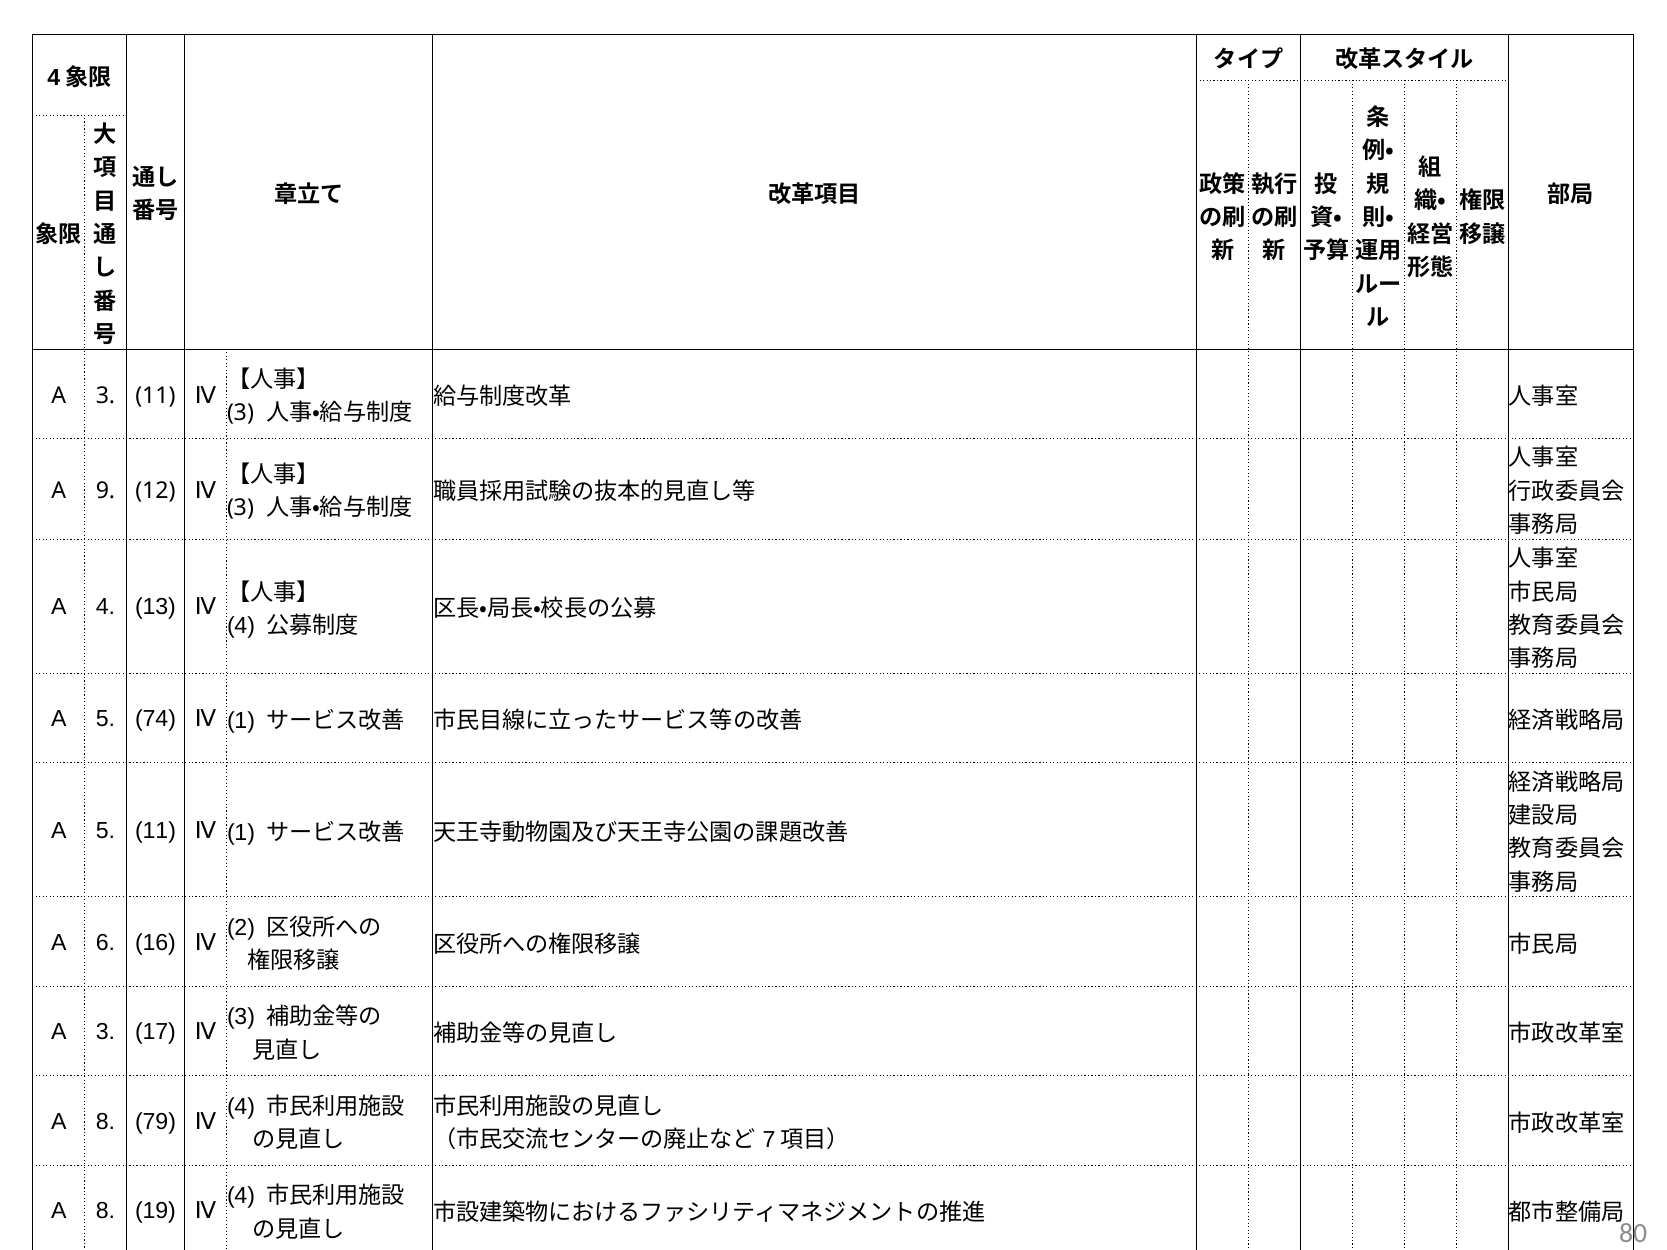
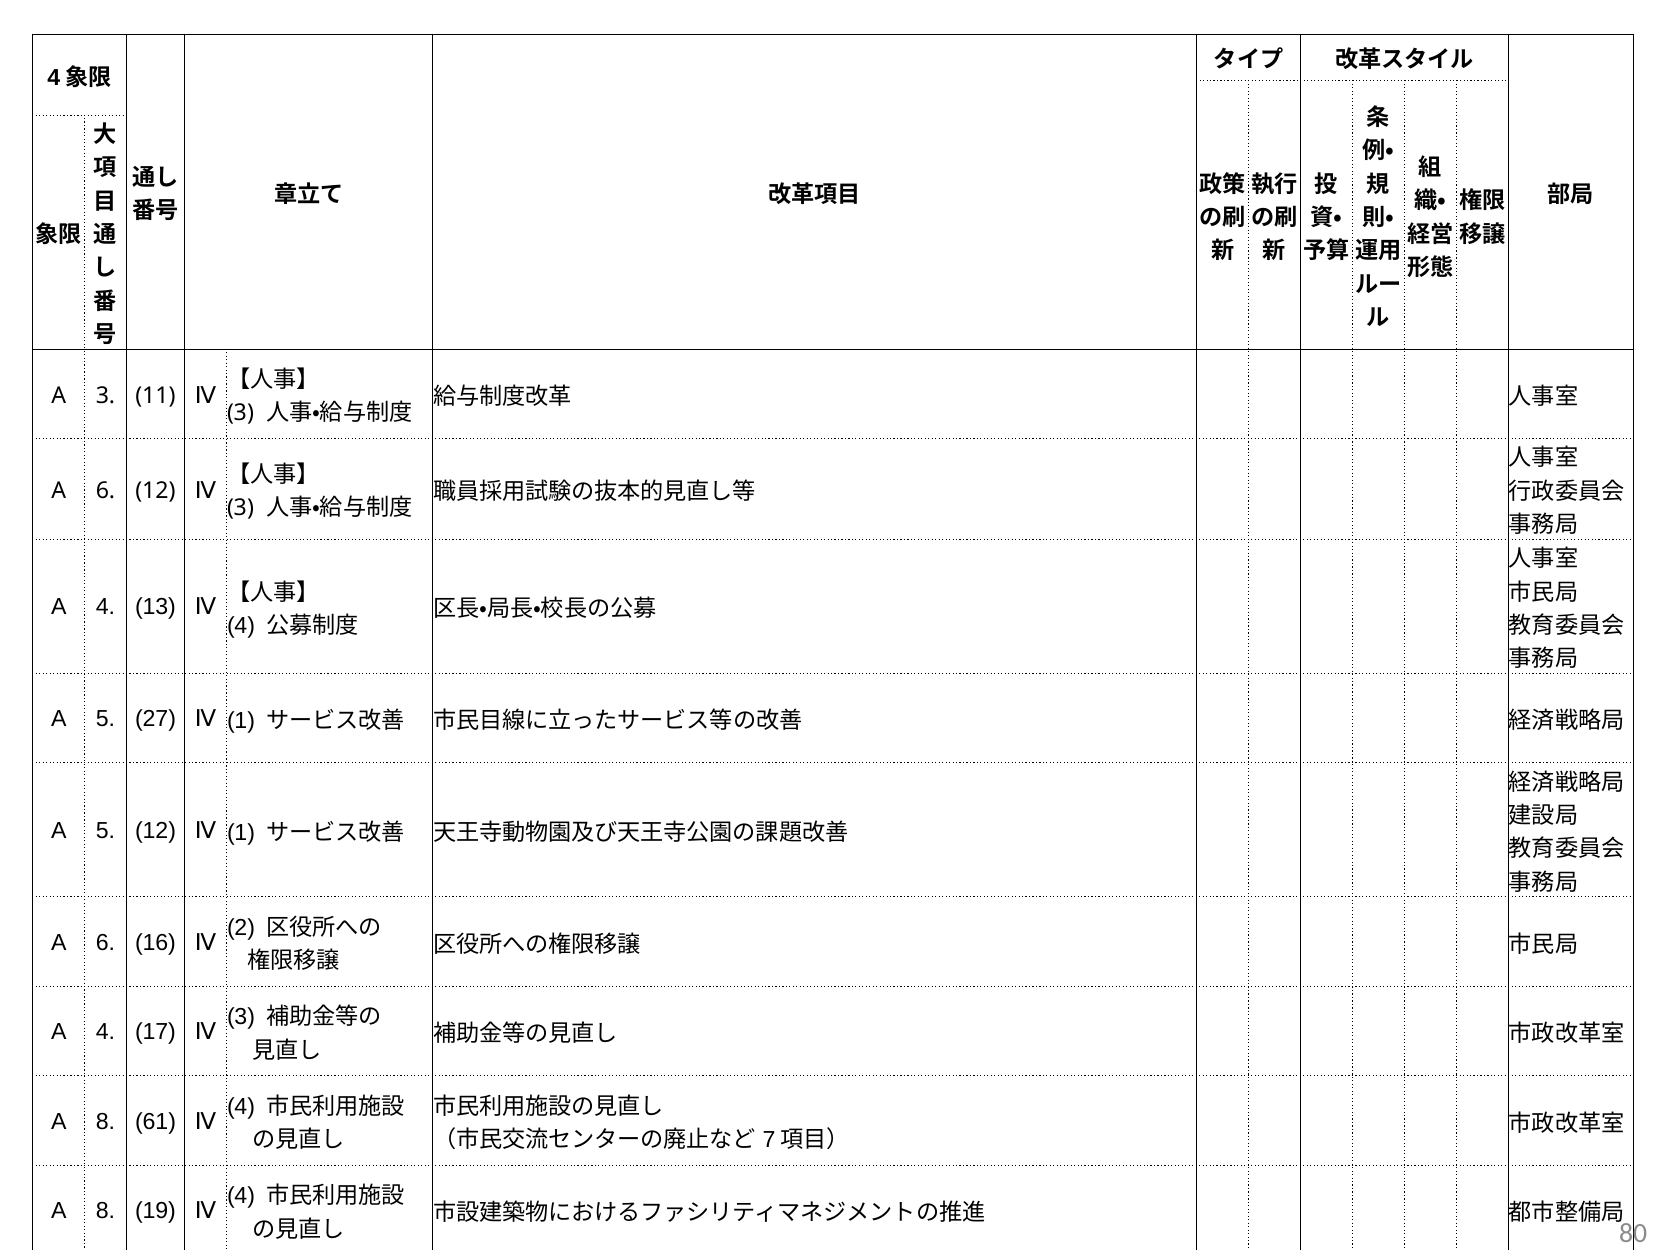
9 at (106, 491): 9 -> 6
74: 74 -> 27
5 11: 11 -> 12
3 at (105, 1032): 3 -> 4
79: 79 -> 61
